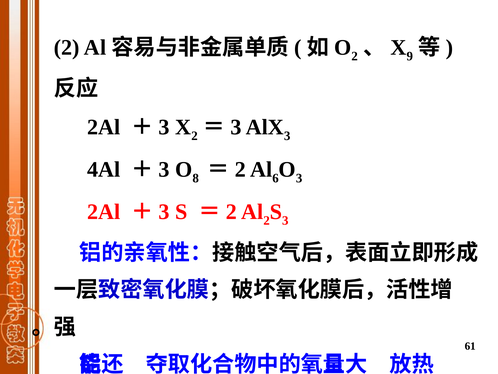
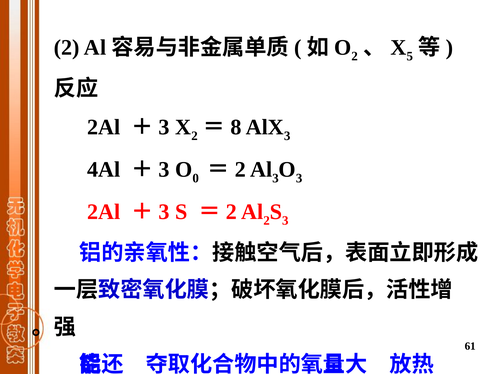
9: 9 -> 5
3 at (236, 127): 3 -> 8
8: 8 -> 0
6 at (275, 178): 6 -> 3
